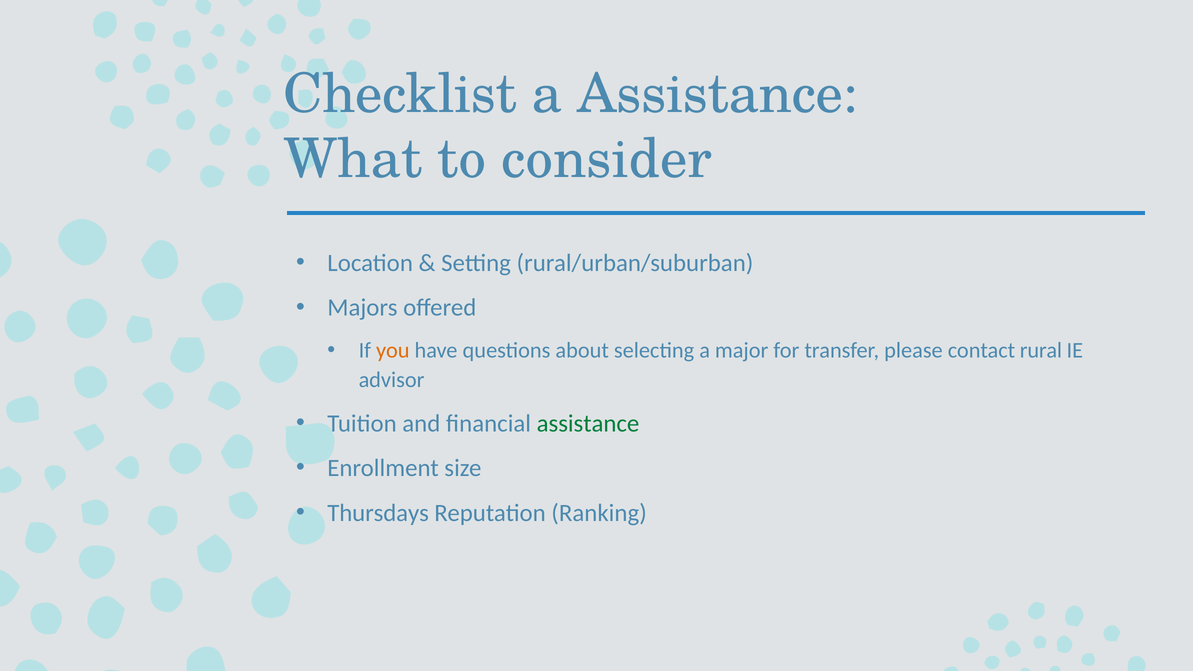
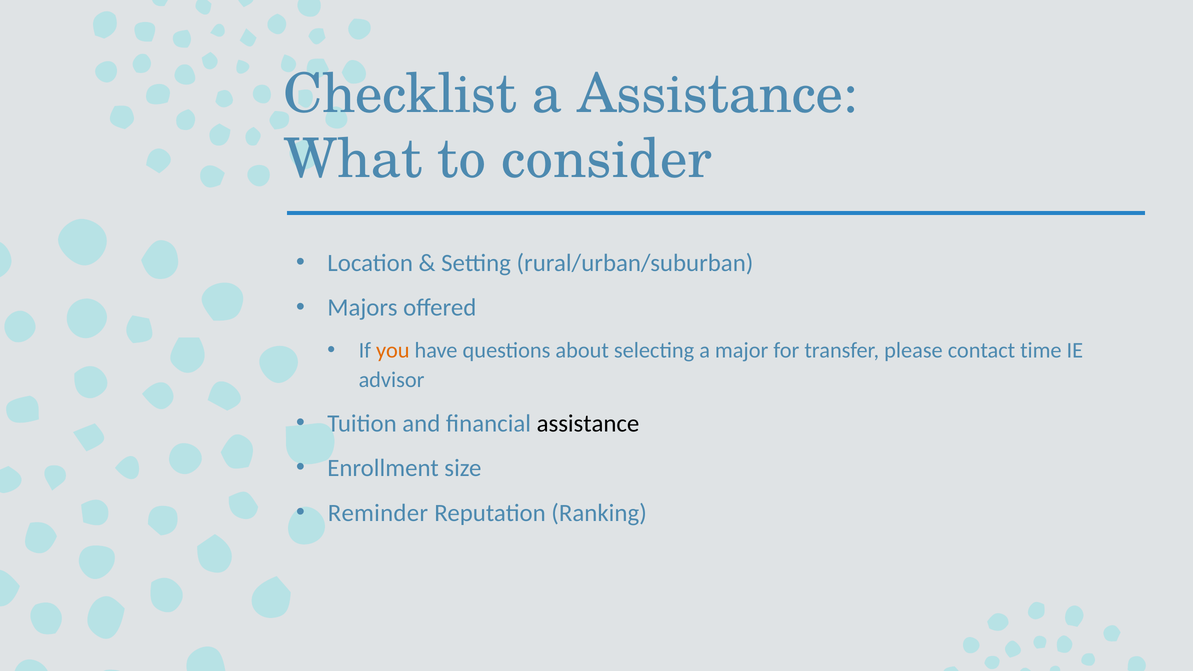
rural: rural -> time
assistance at (588, 424) colour: green -> black
Thursdays: Thursdays -> Reminder
